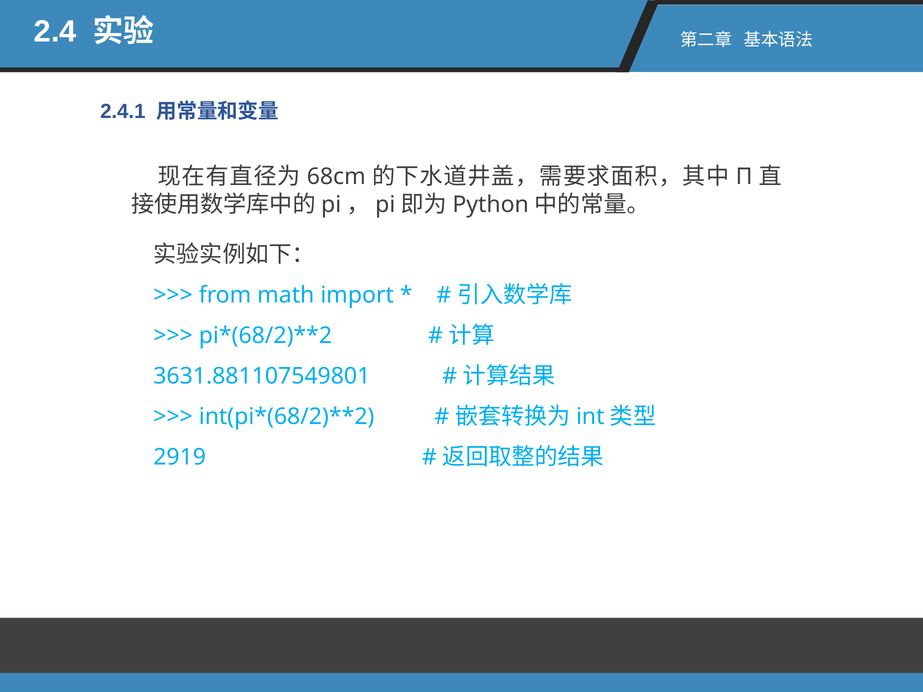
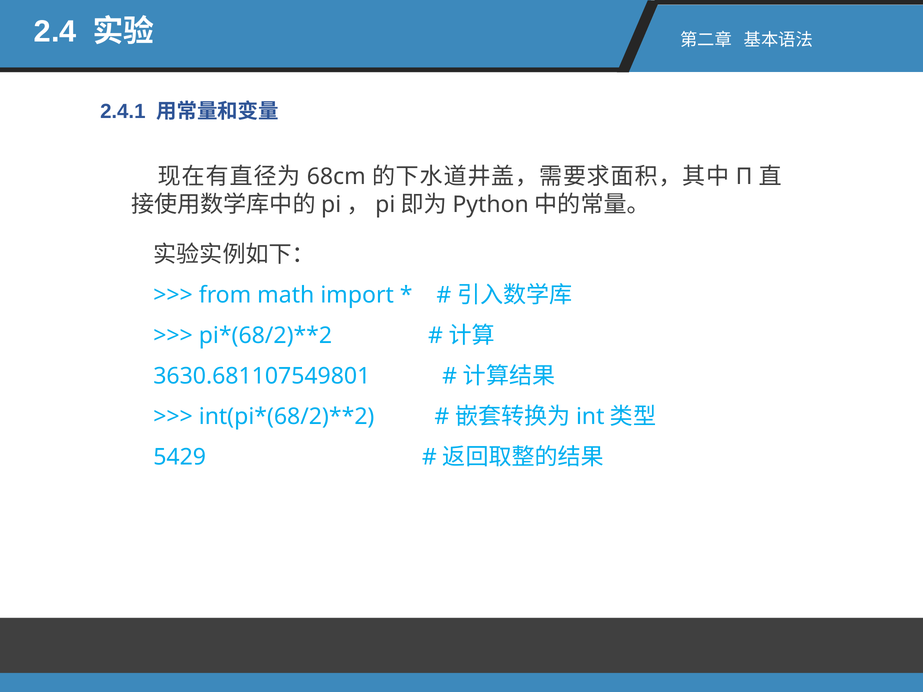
3631.881107549801: 3631.881107549801 -> 3630.681107549801
2919: 2919 -> 5429
